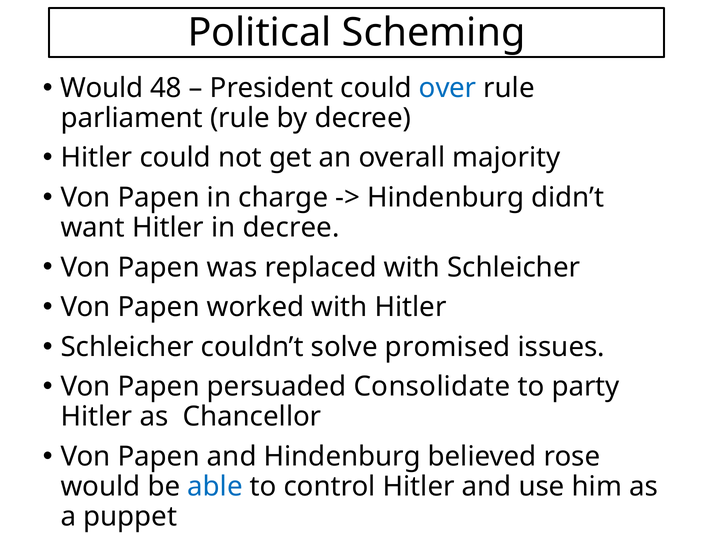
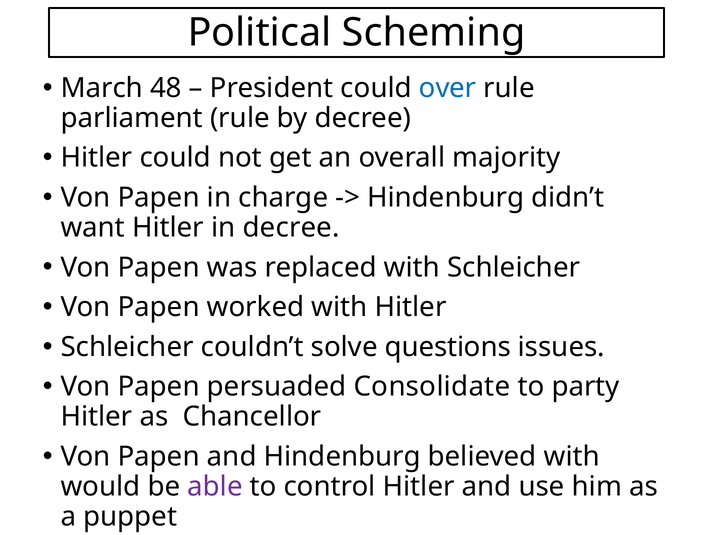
Would at (102, 88): Would -> March
promised: promised -> questions
believed rose: rose -> with
able colour: blue -> purple
